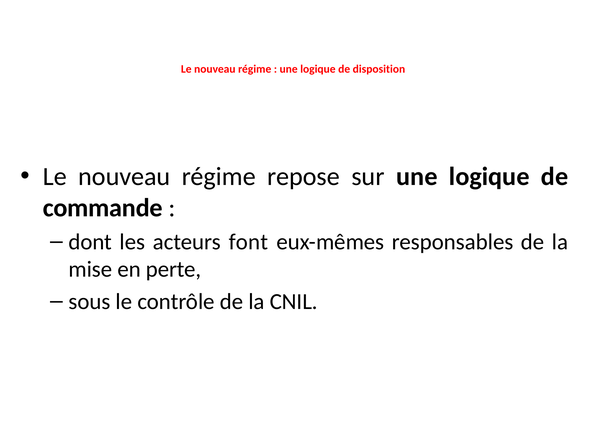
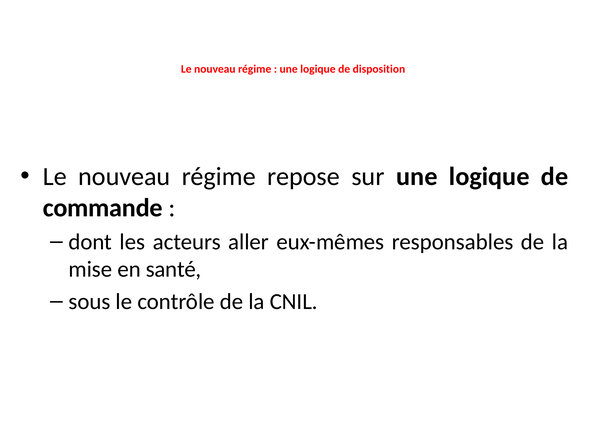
font: font -> aller
perte: perte -> santé
